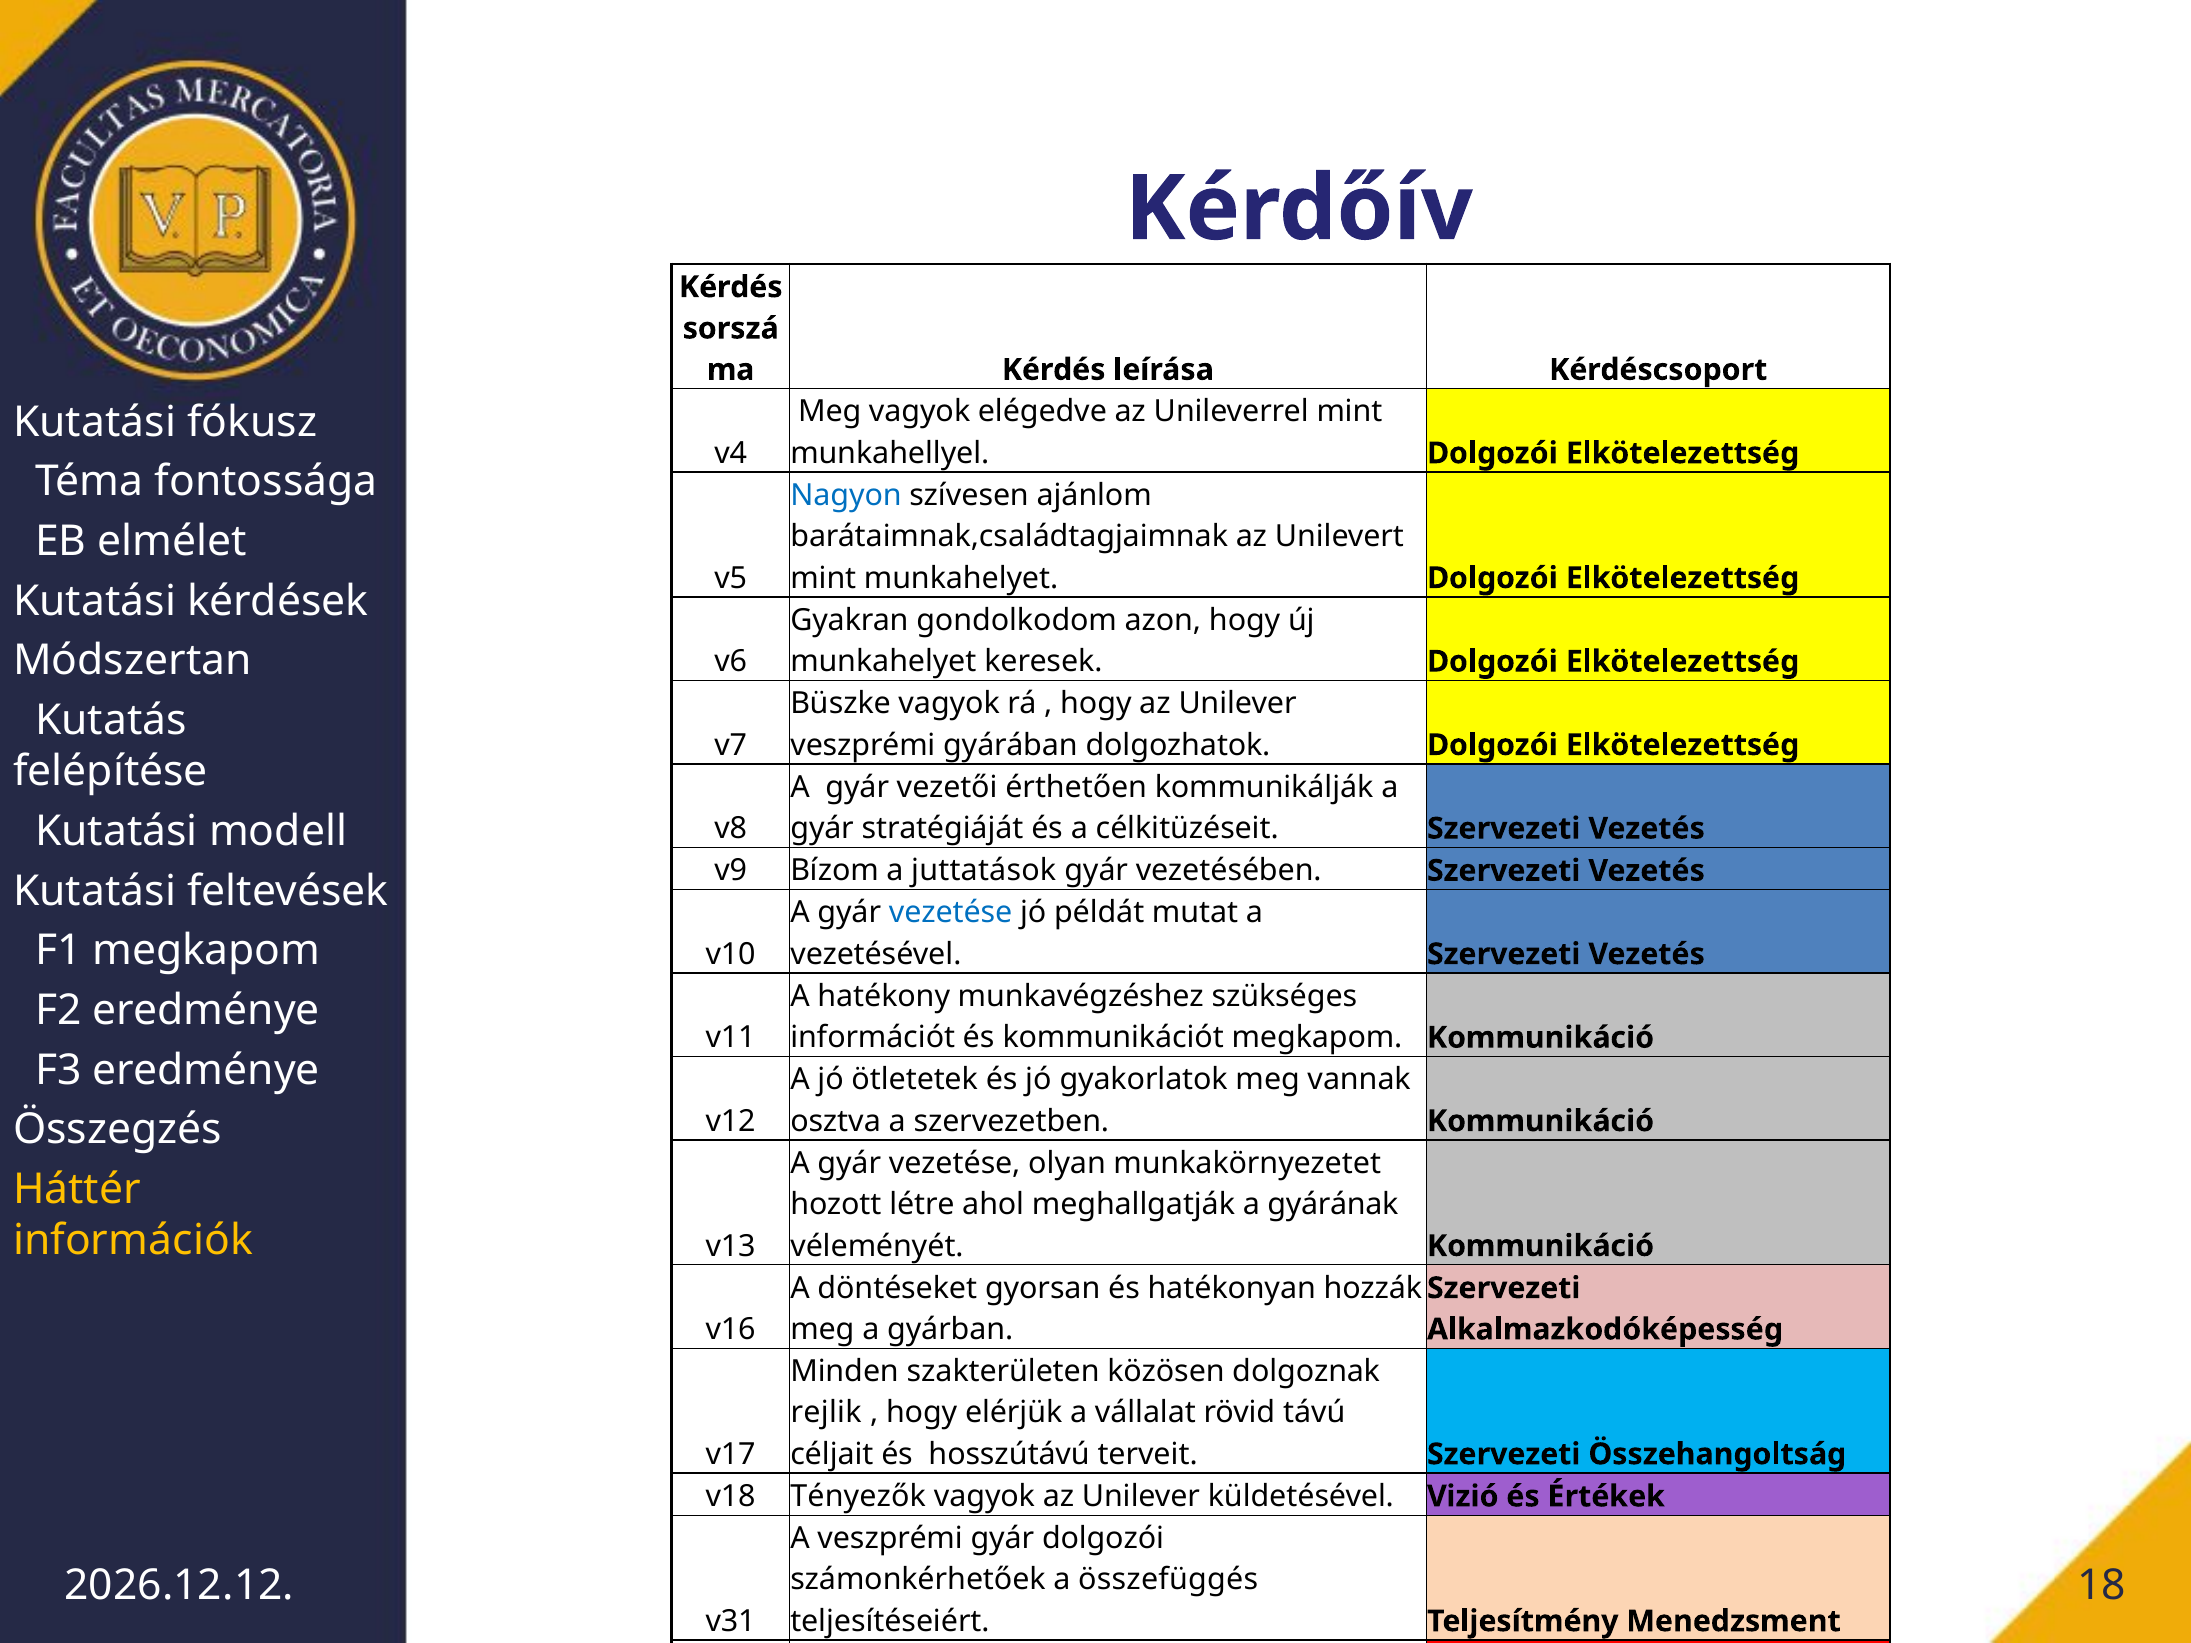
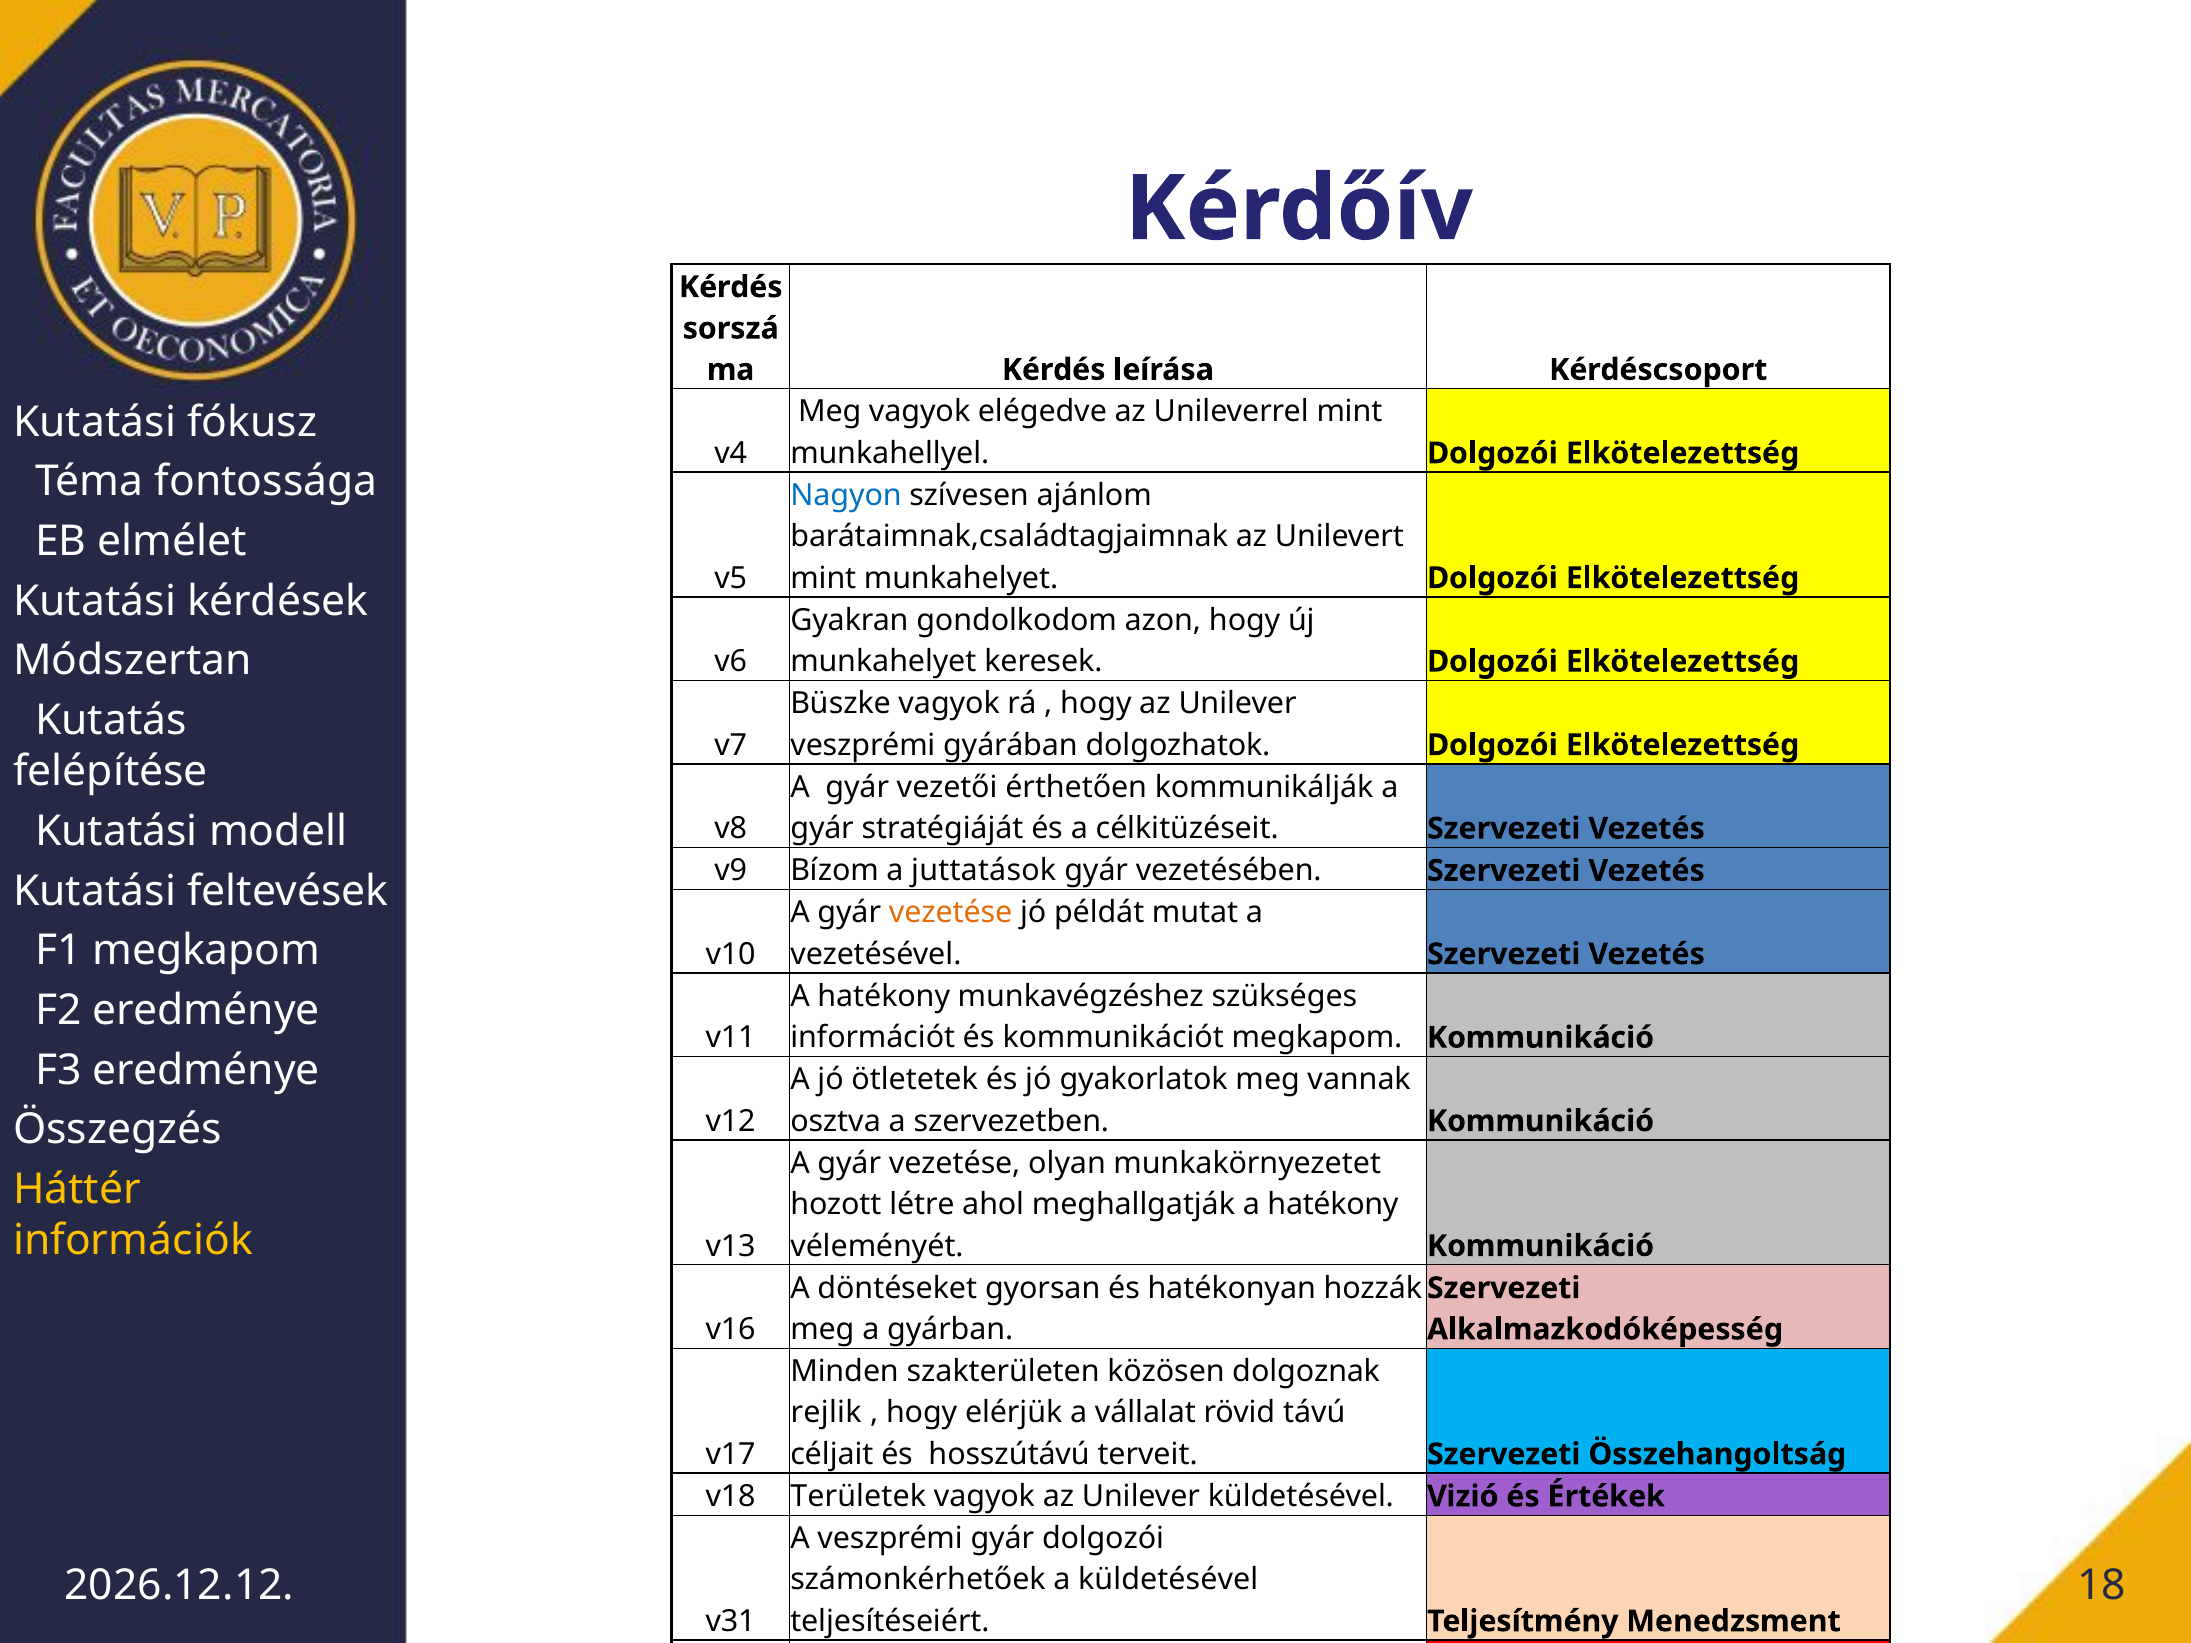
vezetése at (951, 913) colour: blue -> orange
meghallgatják a gyárának: gyárának -> hatékony
Tényezők: Tényezők -> Területek
a összefüggés: összefüggés -> küldetésével
